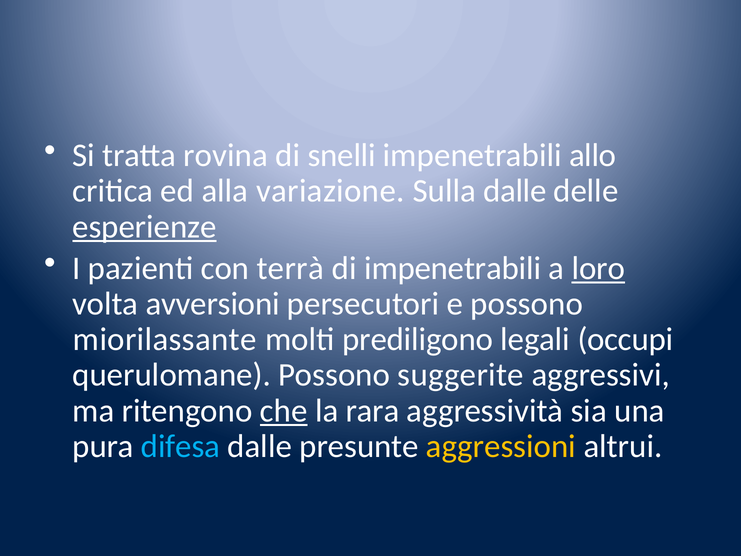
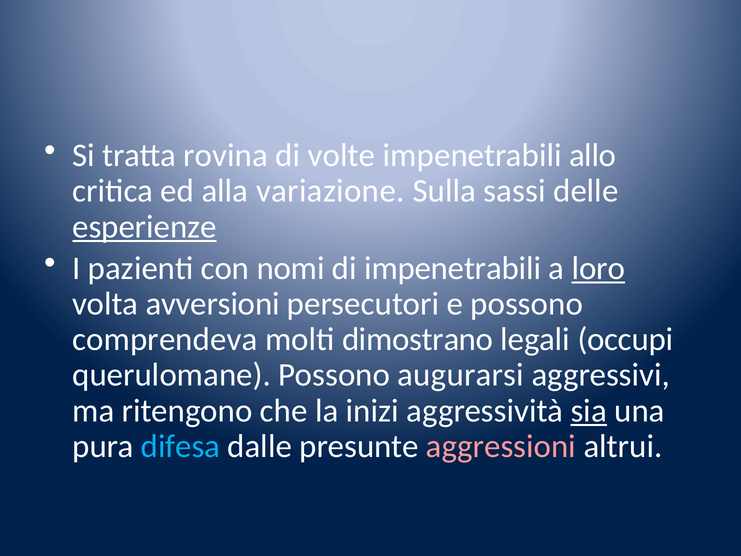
snelli: snelli -> volte
Sulla dalle: dalle -> sassi
terrà: terrà -> nomi
miorilassante: miorilassante -> comprendeva
prediligono: prediligono -> dimostrano
suggerite: suggerite -> augurarsi
che underline: present -> none
rara: rara -> inizi
sia underline: none -> present
aggressioni colour: yellow -> pink
